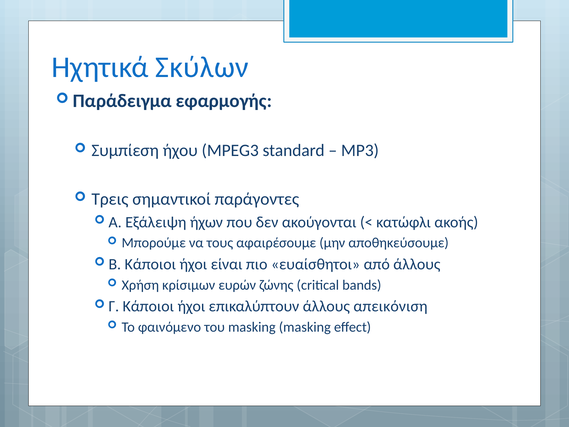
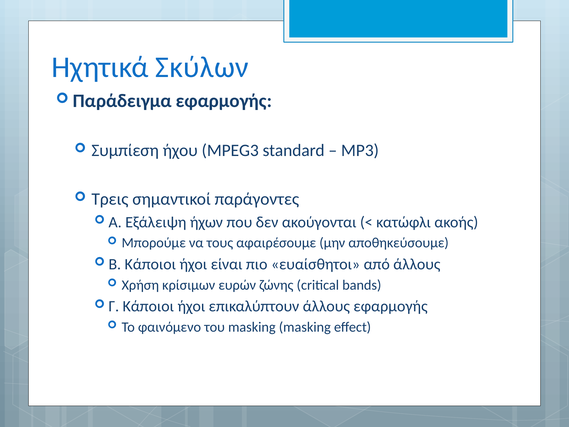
άλλους απεικόνιση: απεικόνιση -> εφαρμογής
